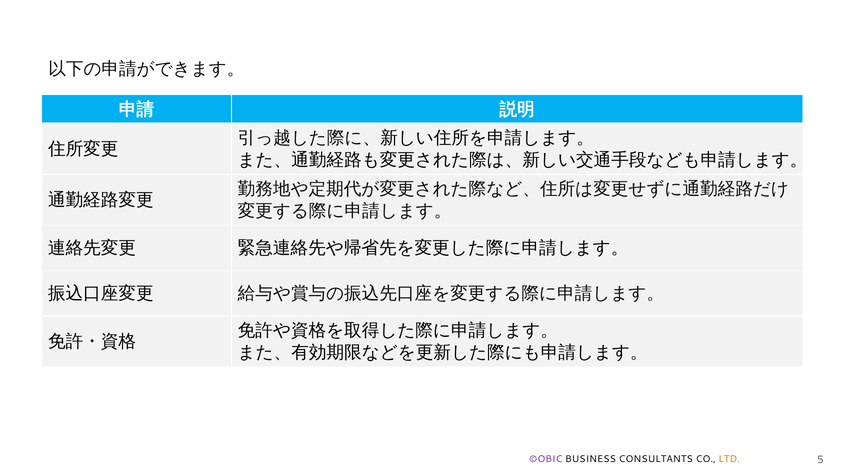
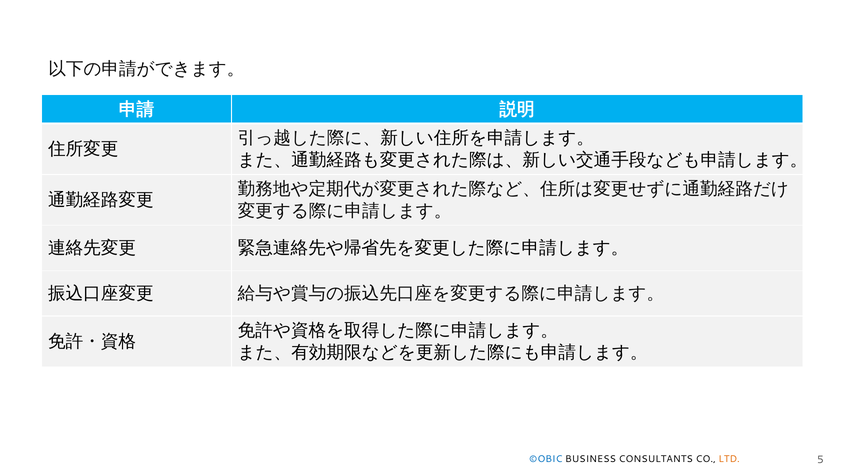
©OBIC colour: purple -> blue
